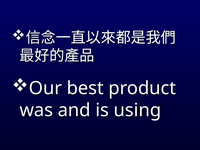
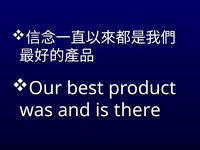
using: using -> there
